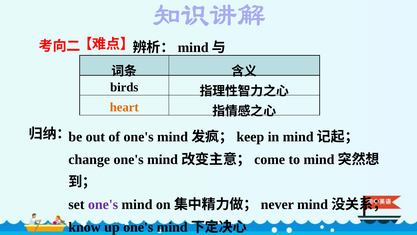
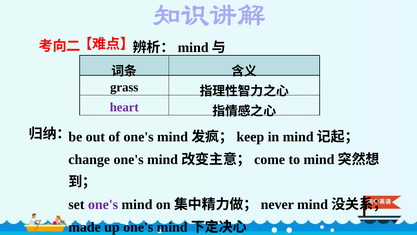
birds: birds -> grass
heart at (124, 107) colour: orange -> purple
know: know -> made
